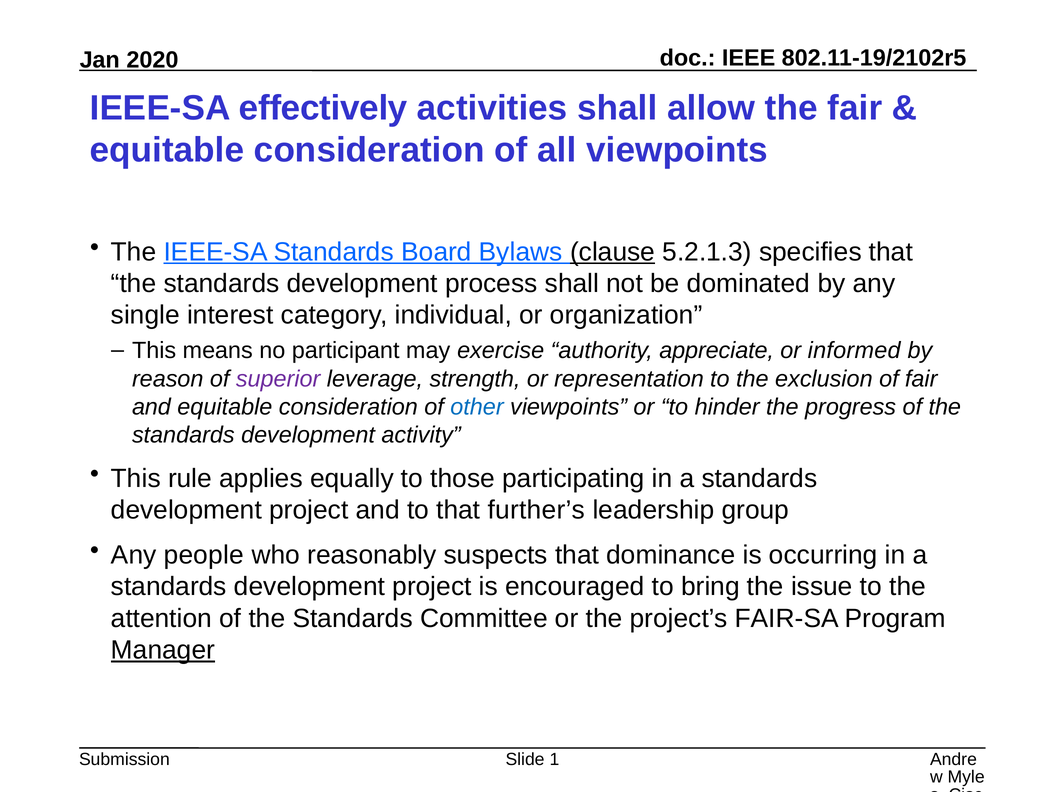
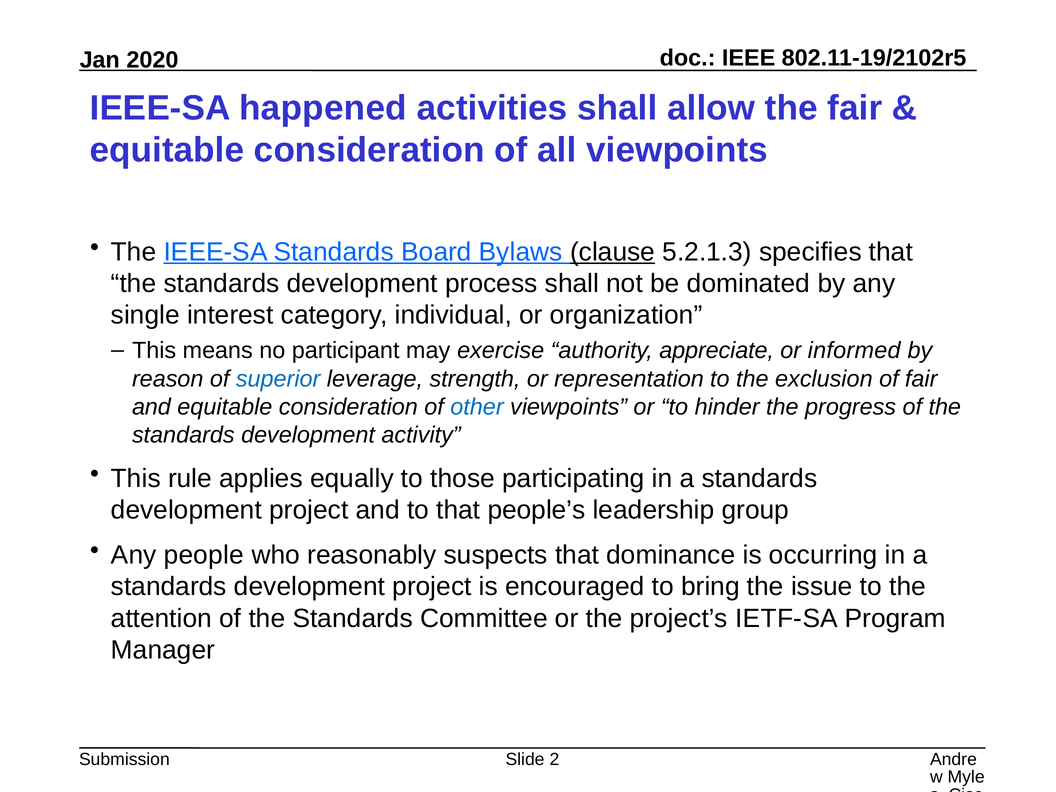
effectively: effectively -> happened
superior colour: purple -> blue
further’s: further’s -> people’s
FAIR-SA: FAIR-SA -> IETF-SA
Manager underline: present -> none
1: 1 -> 2
